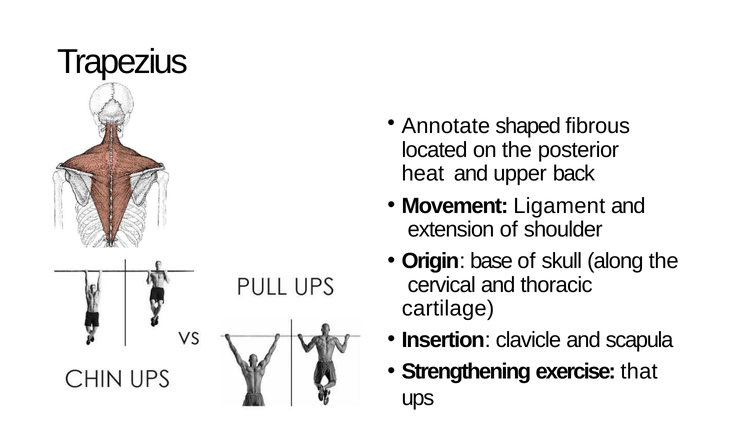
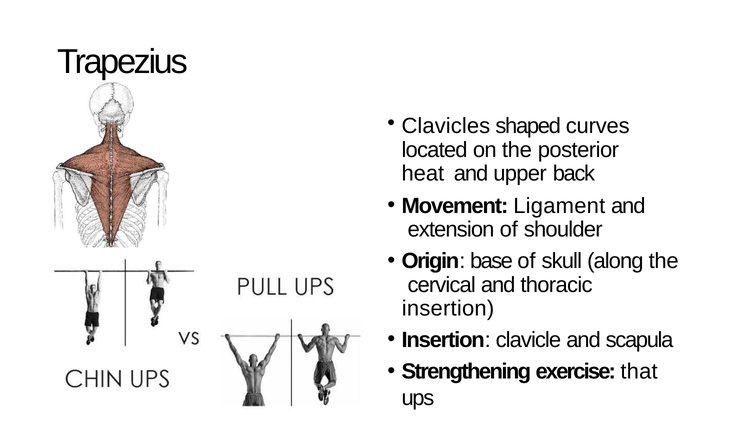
Annotate: Annotate -> Clavicles
fibrous: fibrous -> curves
cartilage at (448, 309): cartilage -> insertion
